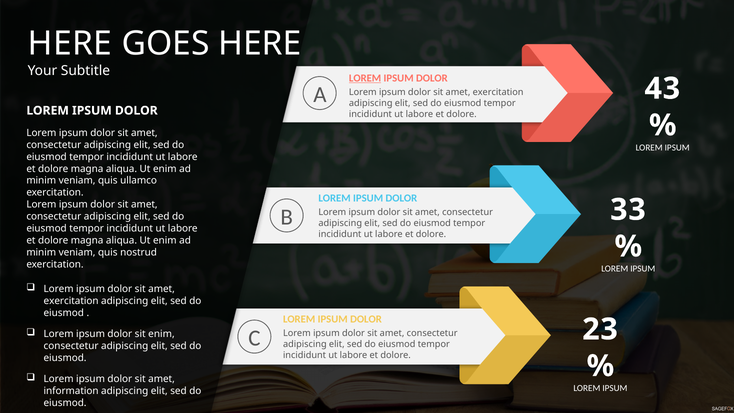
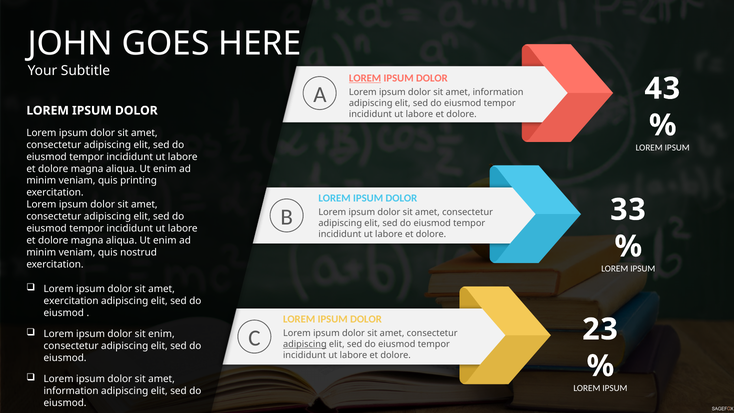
HERE at (70, 44): HERE -> JOHN
exercitation at (498, 92): exercitation -> information
ullamco: ullamco -> printing
adipiscing at (305, 344) underline: none -> present
